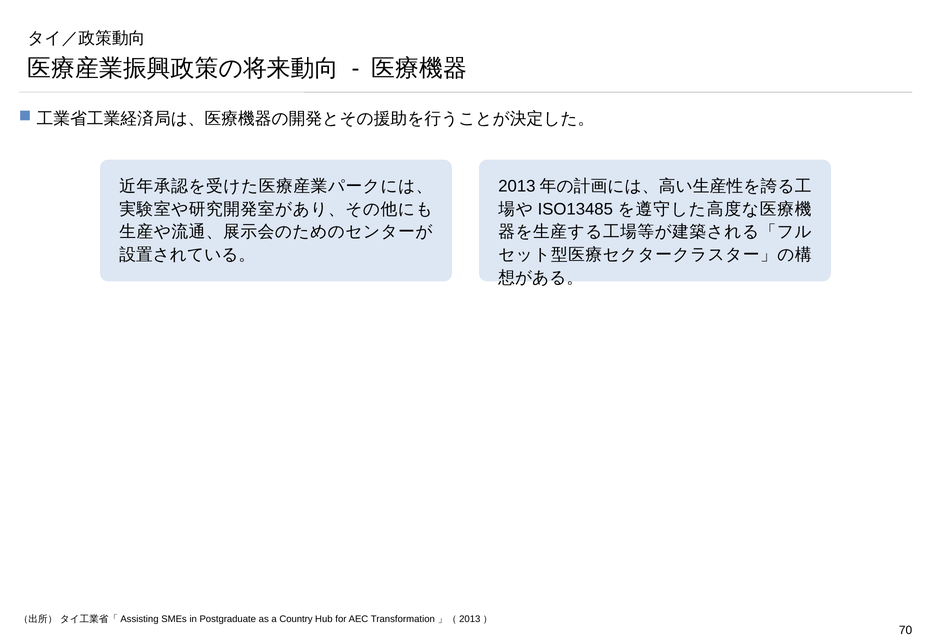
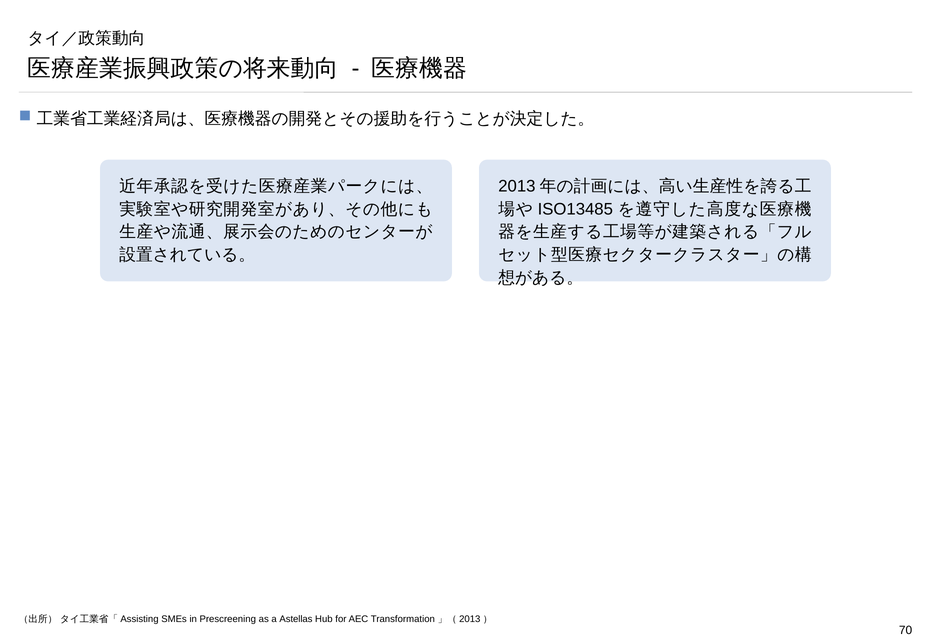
Postgraduate: Postgraduate -> Prescreening
Country: Country -> Astellas
